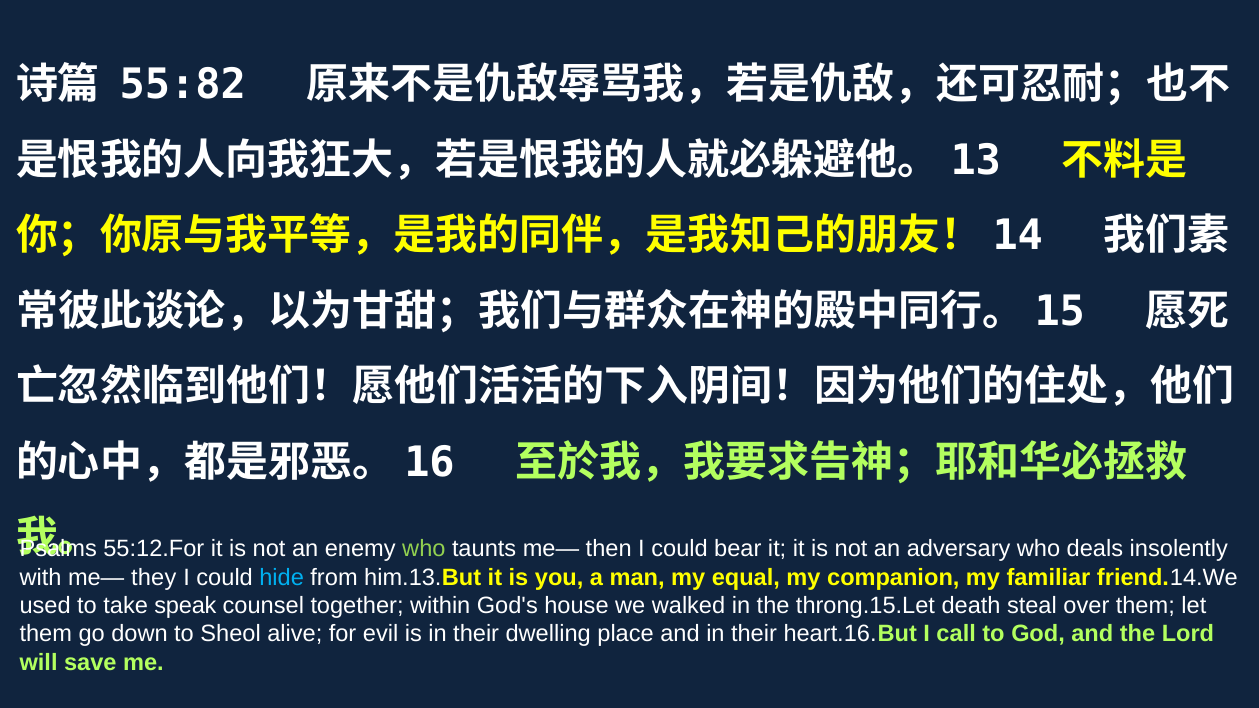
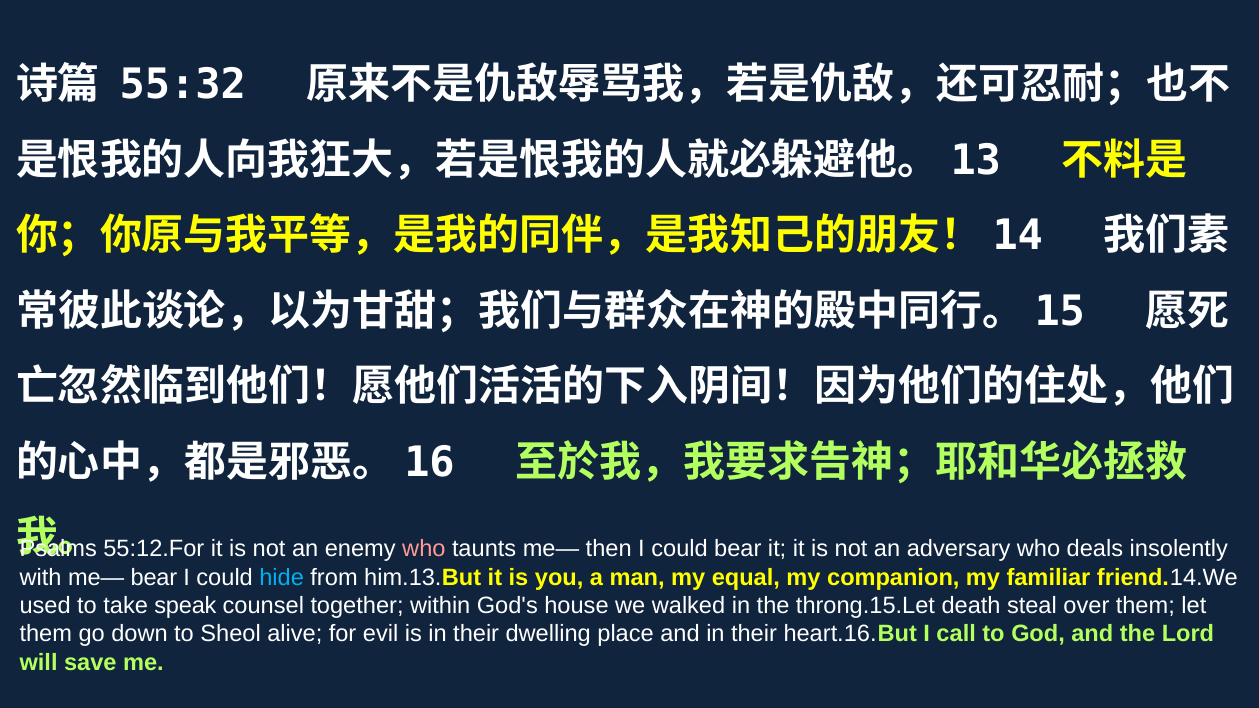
55:82: 55:82 -> 55:32
who at (424, 549) colour: light green -> pink
me— they: they -> bear
